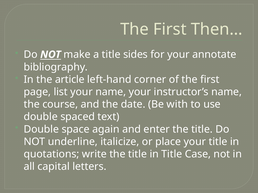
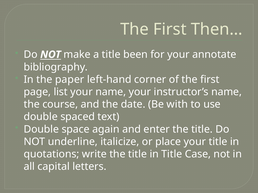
sides: sides -> been
article: article -> paper
